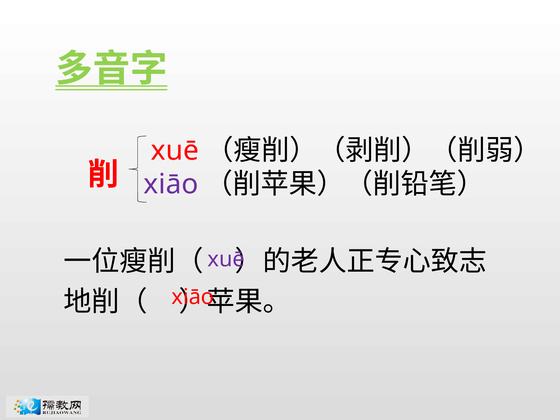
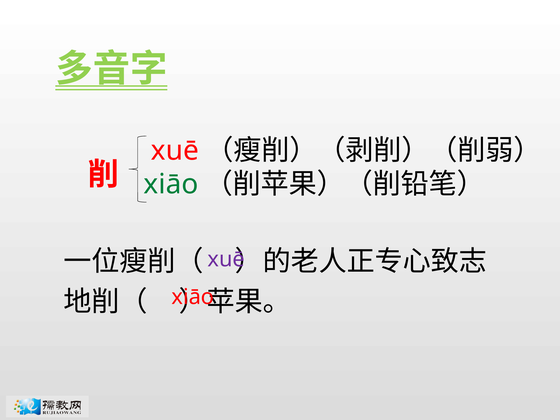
xiāo at (171, 184) colour: purple -> green
